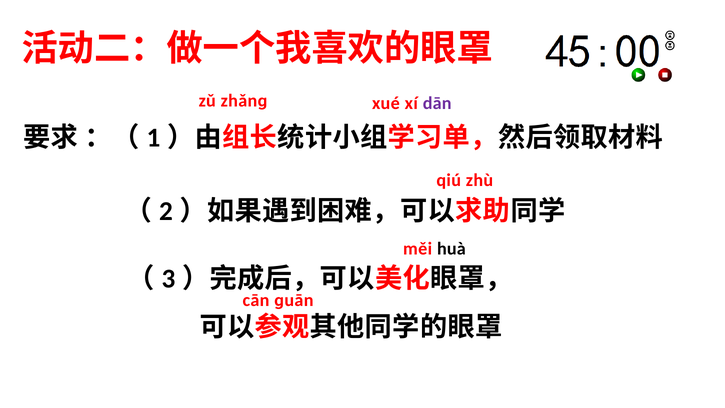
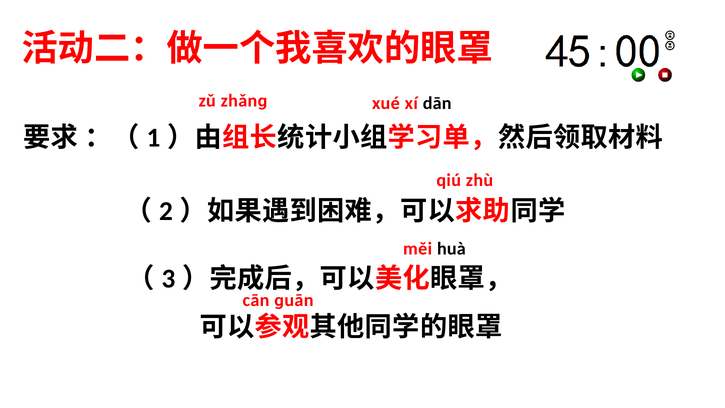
dān colour: purple -> black
